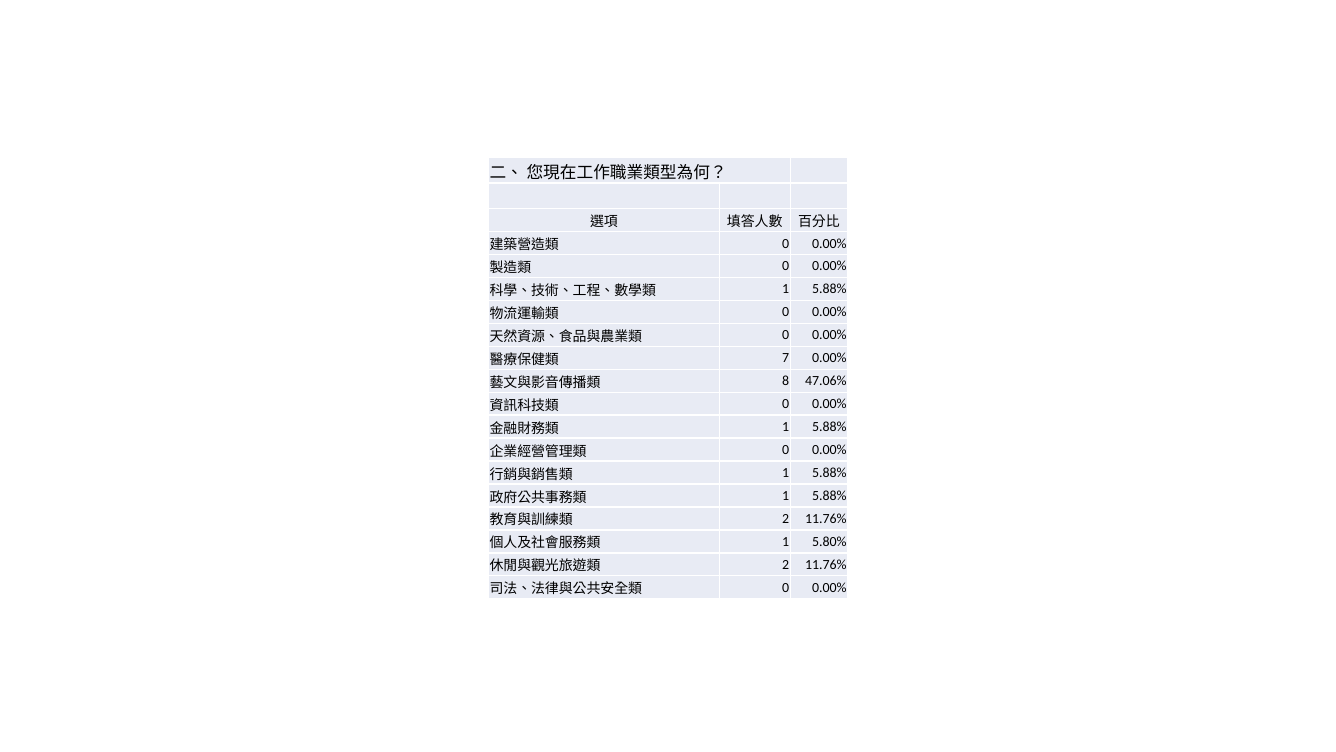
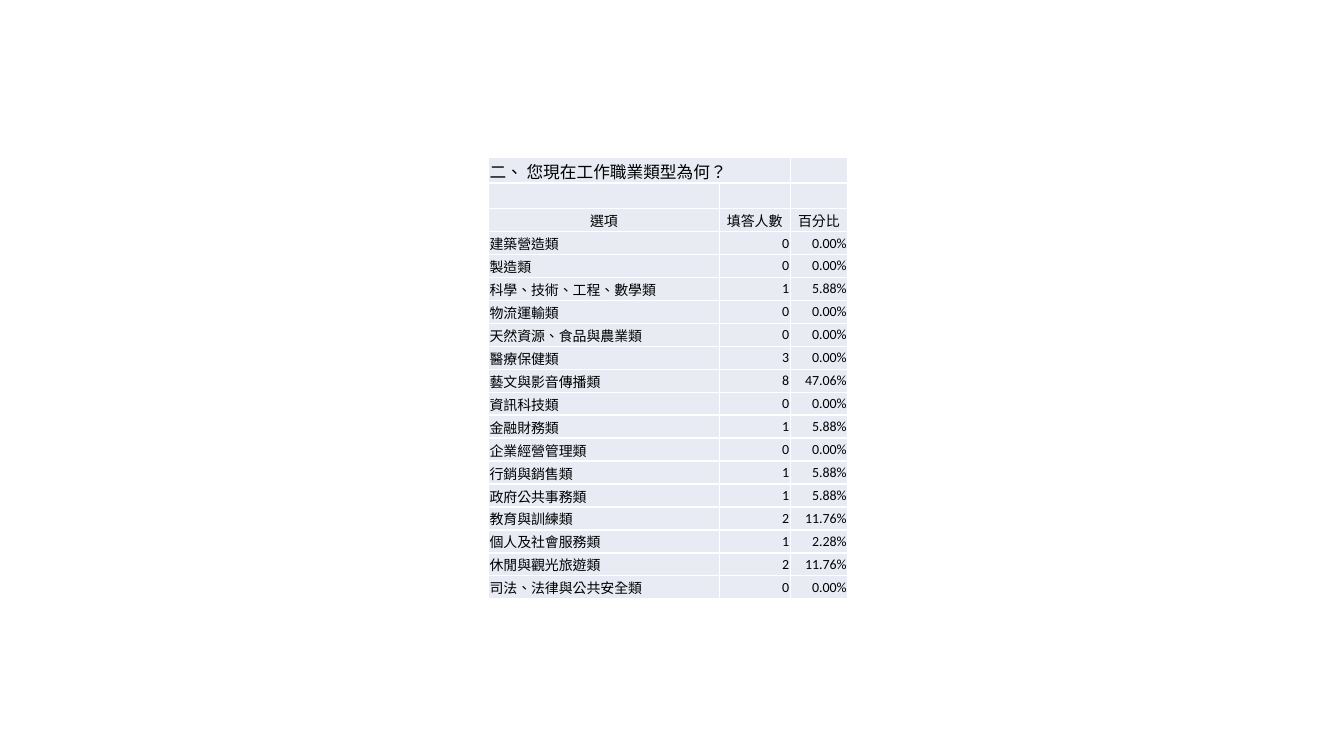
7: 7 -> 3
5.80%: 5.80% -> 2.28%
